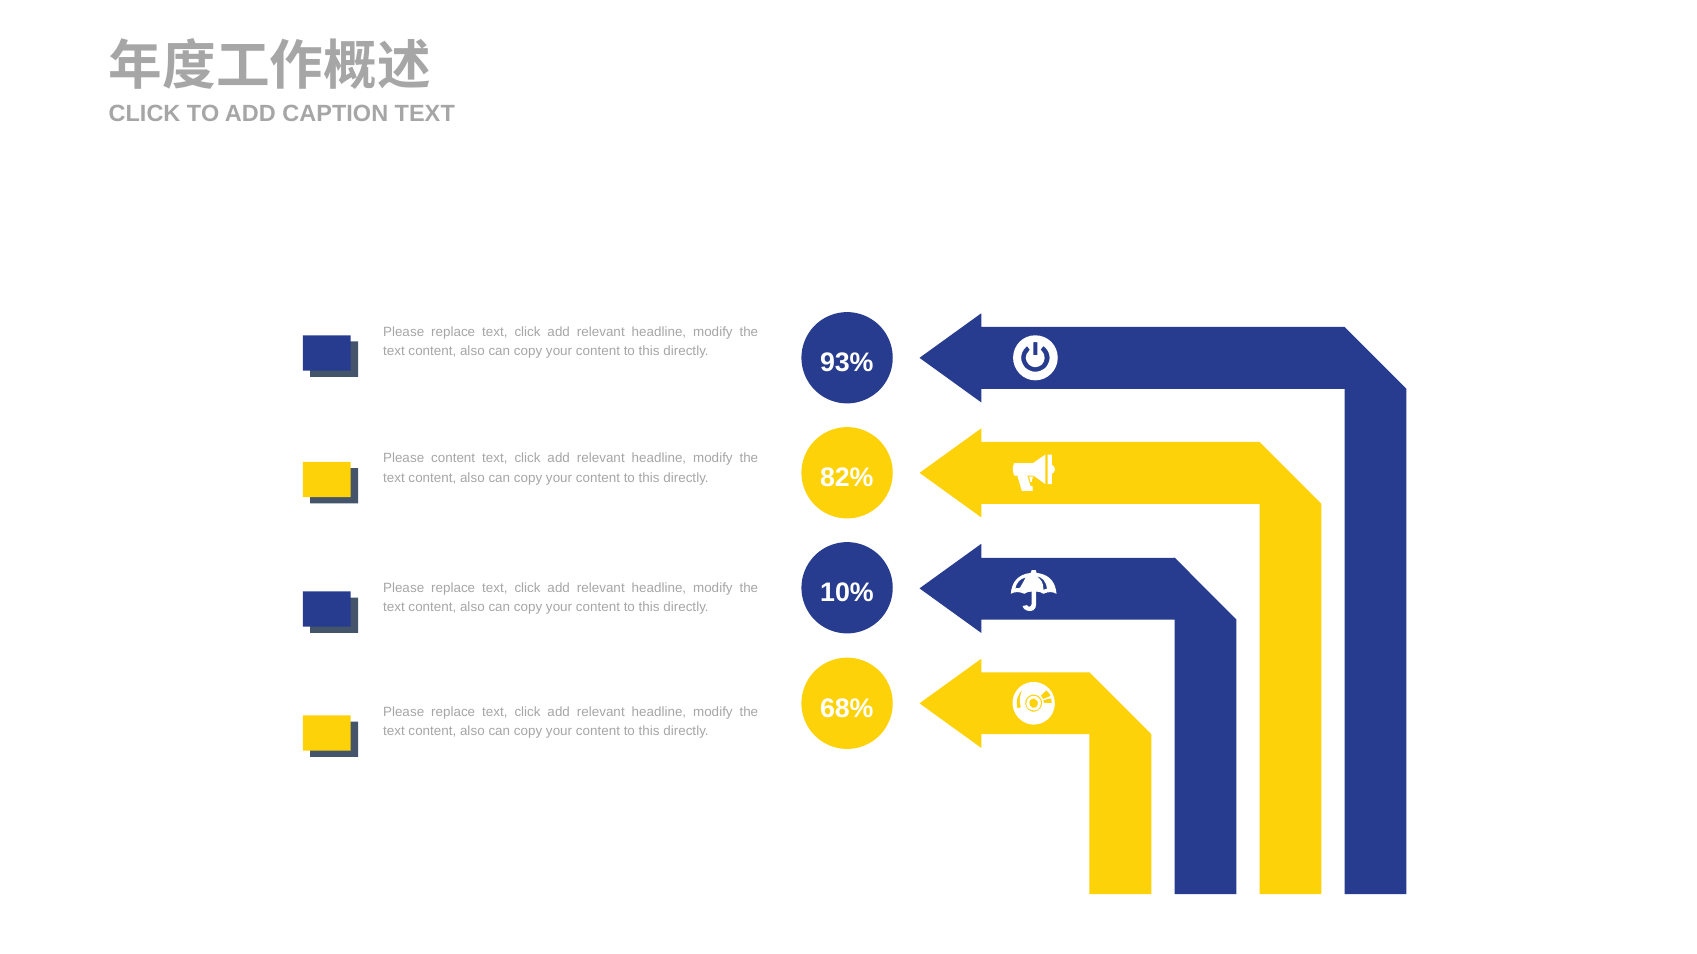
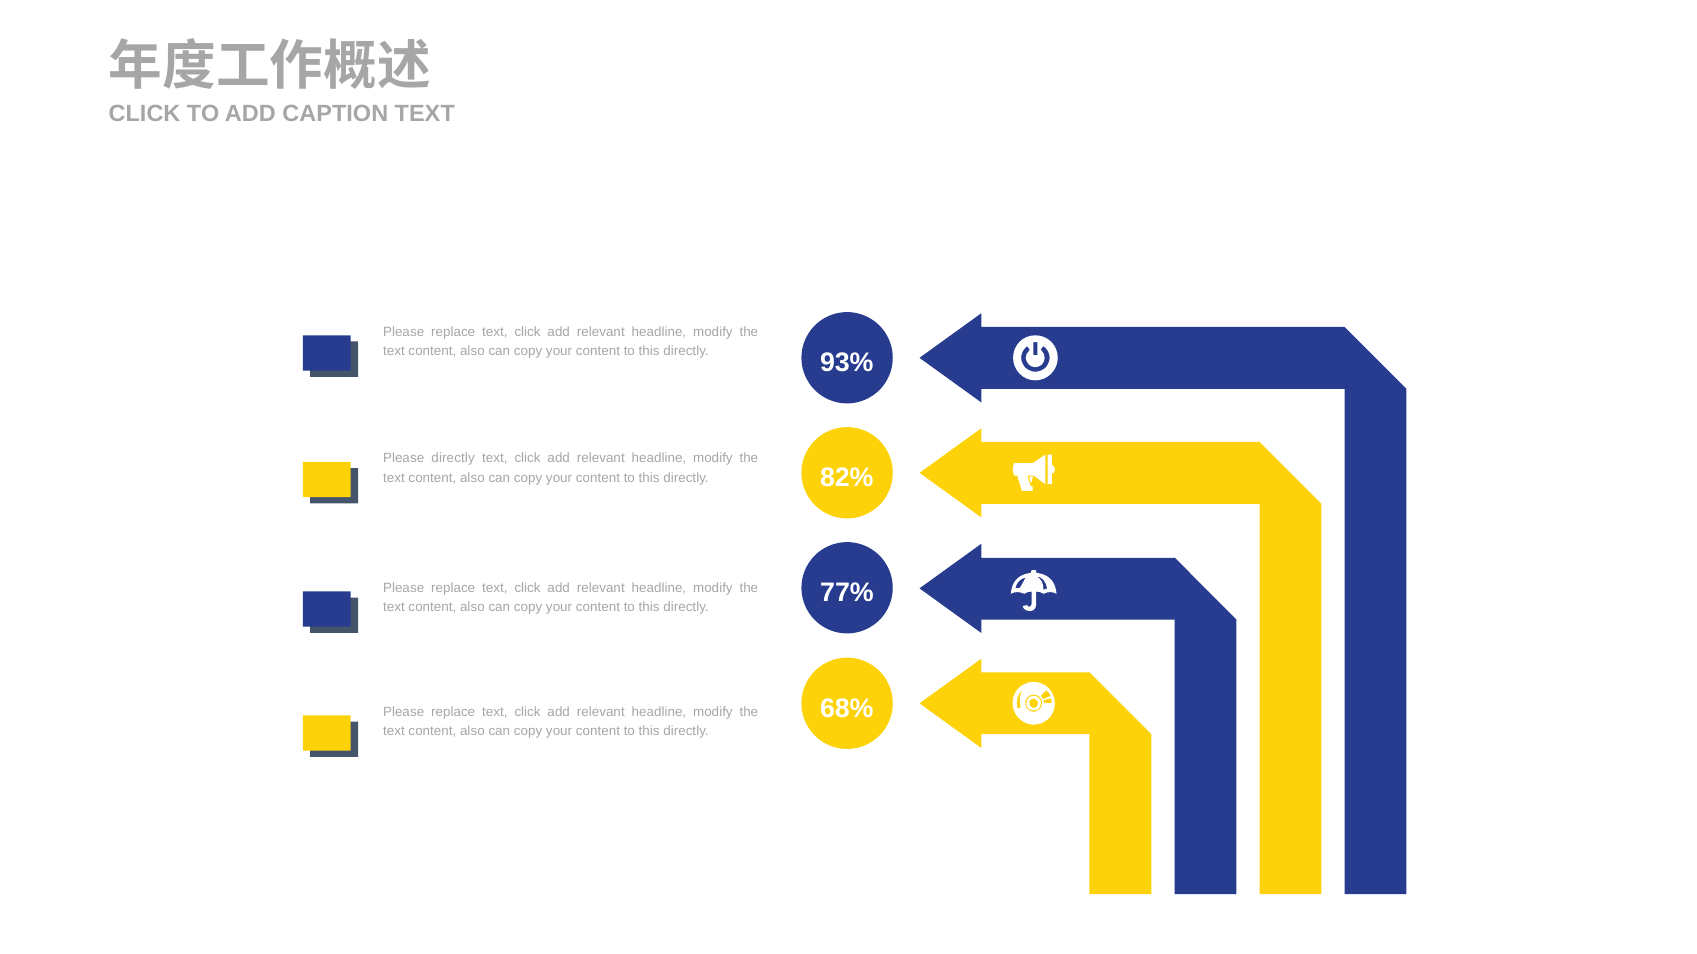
Please content: content -> directly
10%: 10% -> 77%
